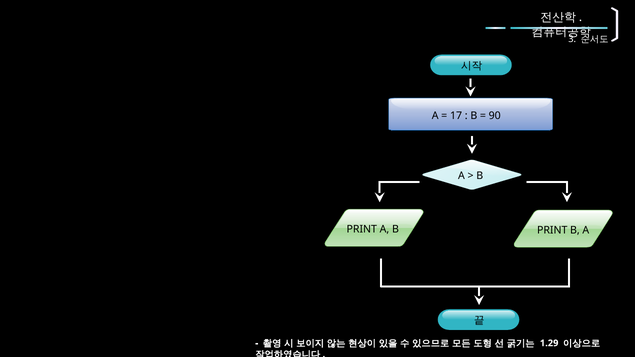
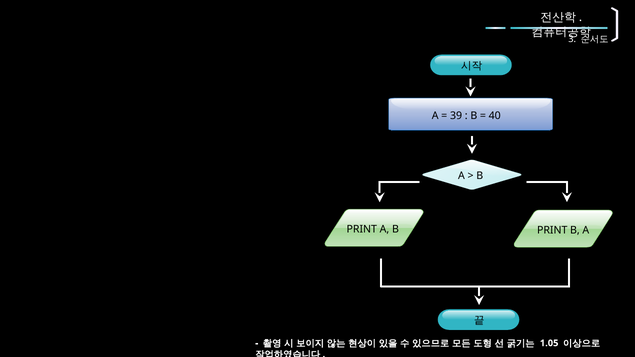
17: 17 -> 39
90: 90 -> 40
1.29: 1.29 -> 1.05
